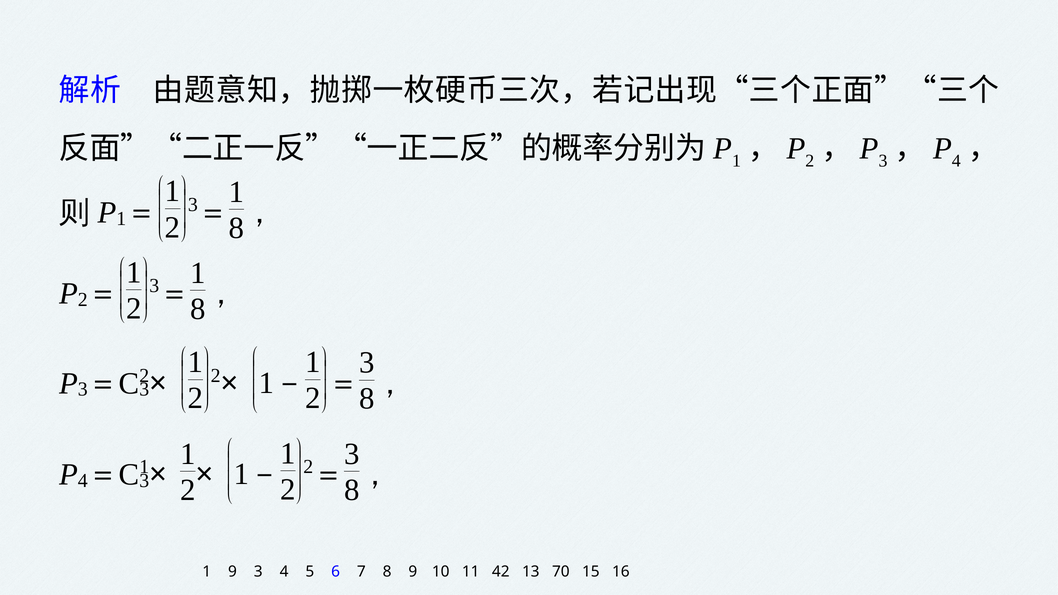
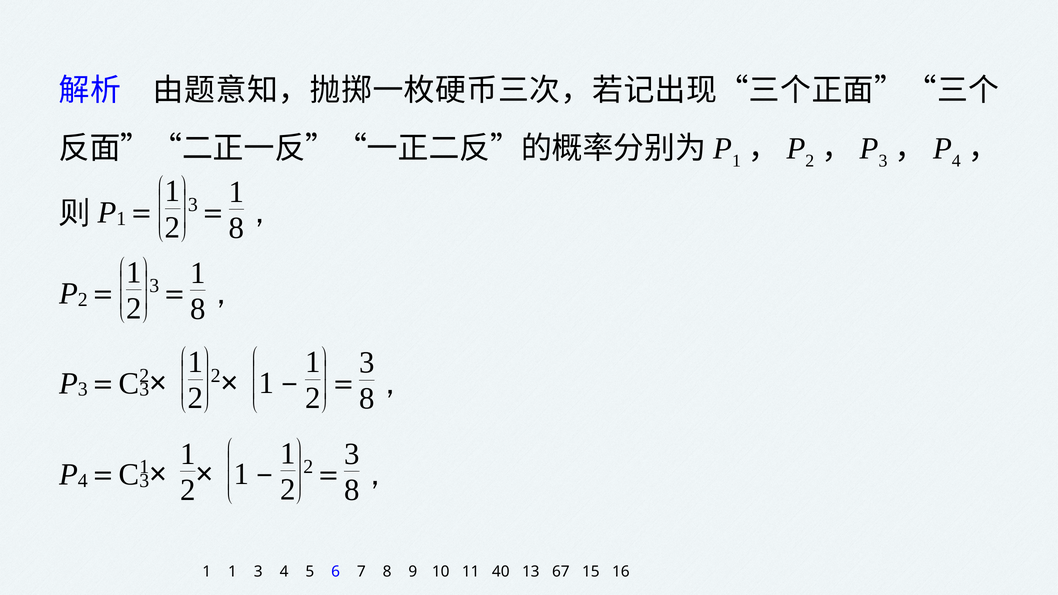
1 9: 9 -> 1
42: 42 -> 40
70: 70 -> 67
